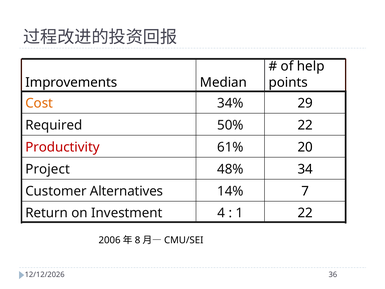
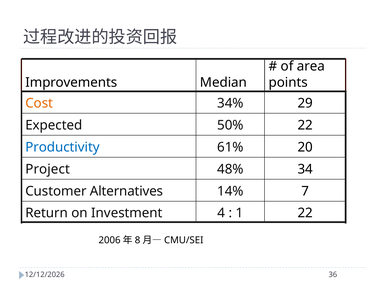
help: help -> area
Required: Required -> Expected
Productivity colour: red -> blue
